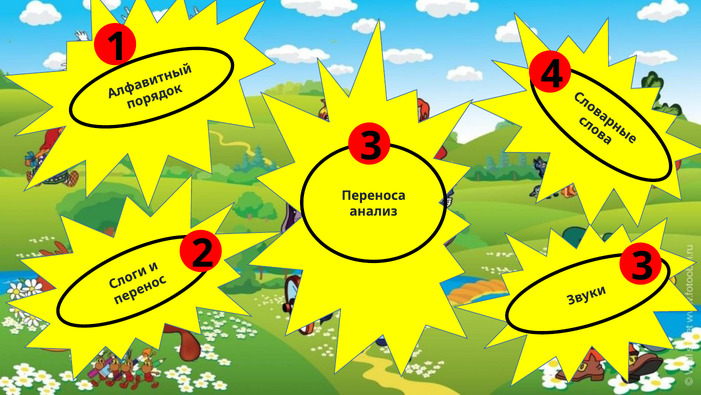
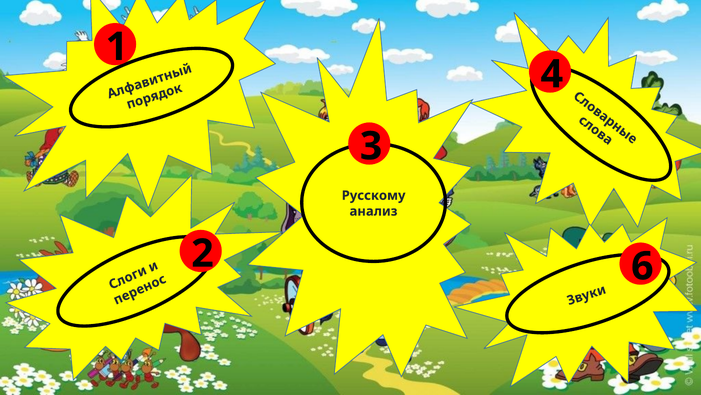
Переноса: Переноса -> Русскому
2 3: 3 -> 6
